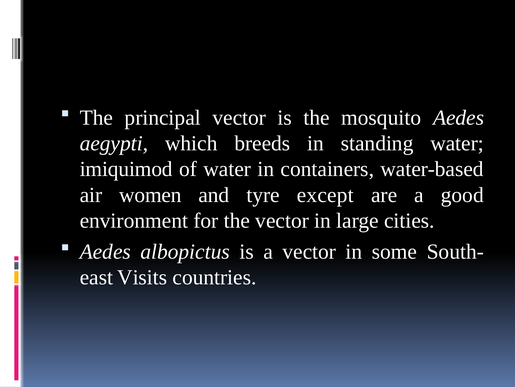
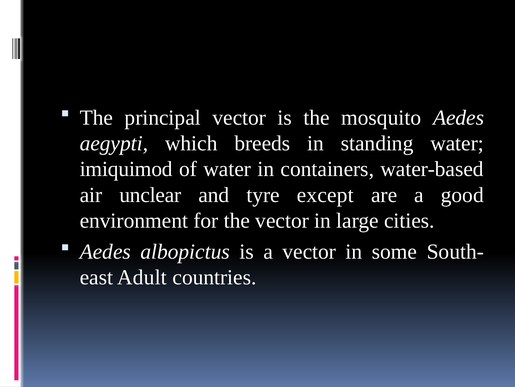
women: women -> unclear
Visits: Visits -> Adult
